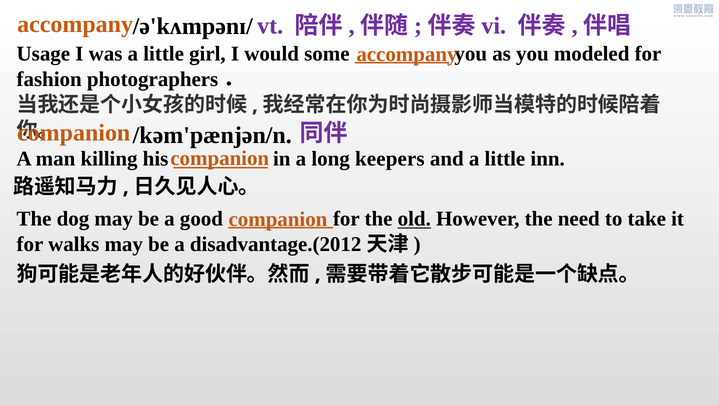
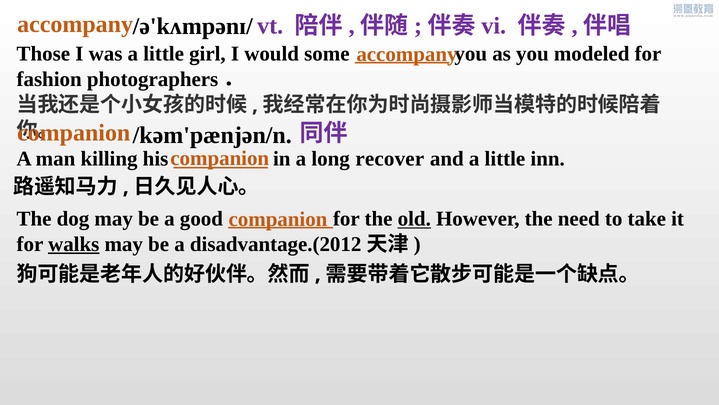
Usage: Usage -> Those
keepers: keepers -> recover
walks underline: none -> present
